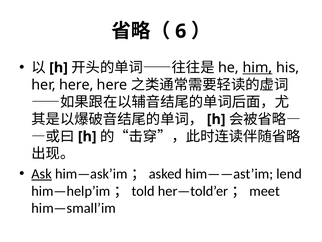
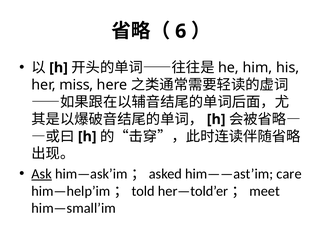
him underline: present -> none
her here: here -> miss
lend: lend -> care
